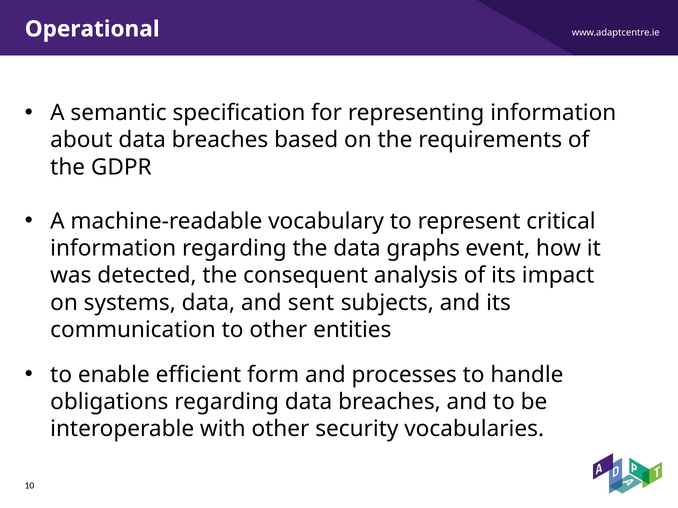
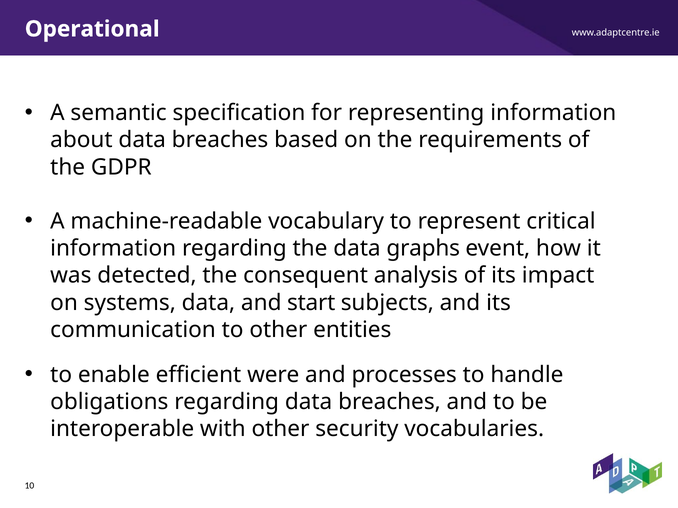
sent: sent -> start
form: form -> were
